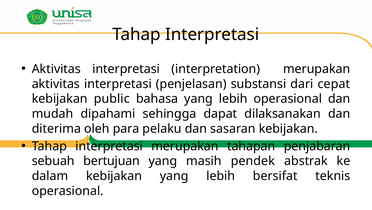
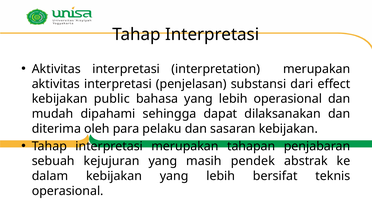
cepat: cepat -> effect
bertujuan: bertujuan -> kejujuran
